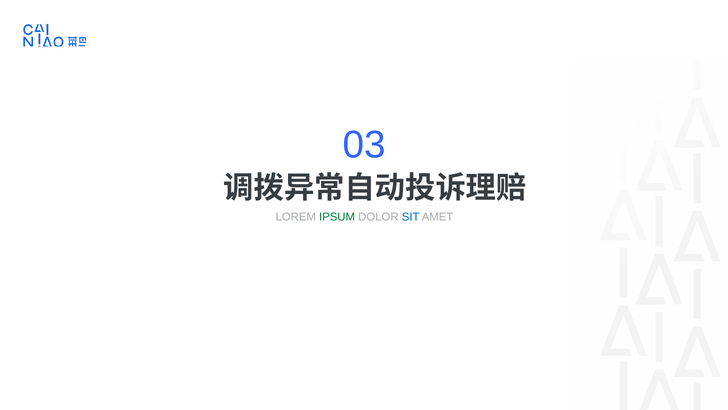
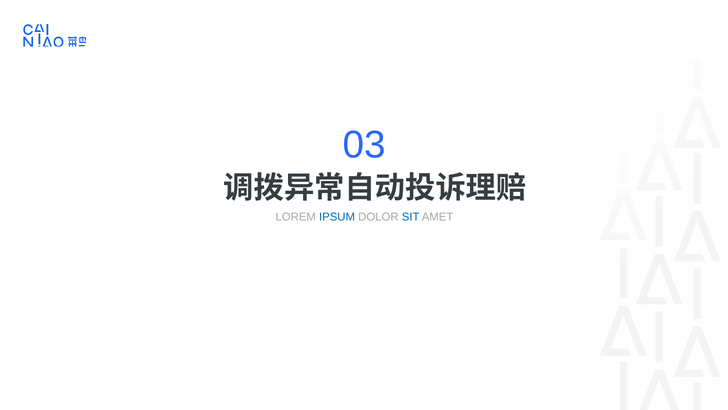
IPSUM colour: green -> blue
